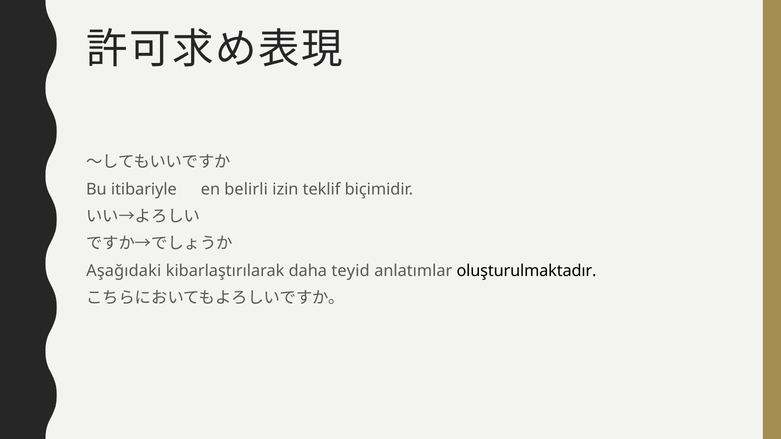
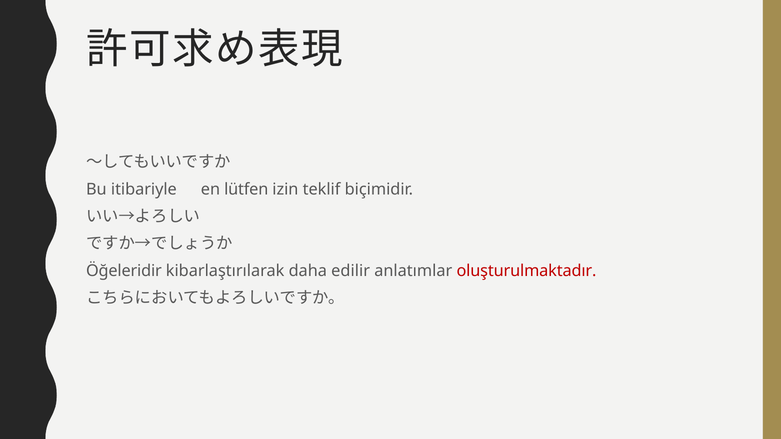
belirli: belirli -> lütfen
Aşağıdaki: Aşağıdaki -> Öğeleridir
teyid: teyid -> edilir
oluşturulmaktadır colour: black -> red
